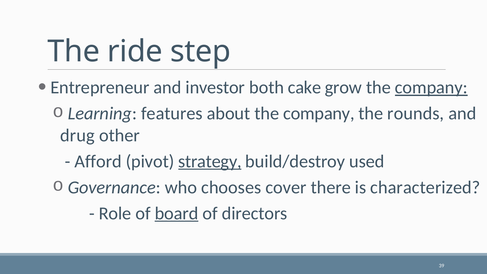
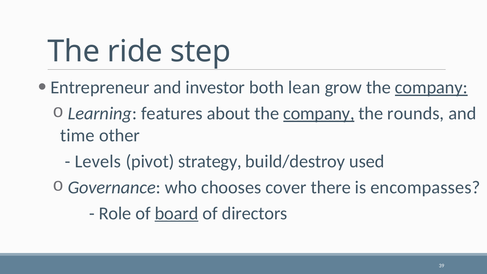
cake: cake -> lean
company at (319, 113) underline: none -> present
drug: drug -> time
Afford: Afford -> Levels
strategy underline: present -> none
characterized: characterized -> encompasses
